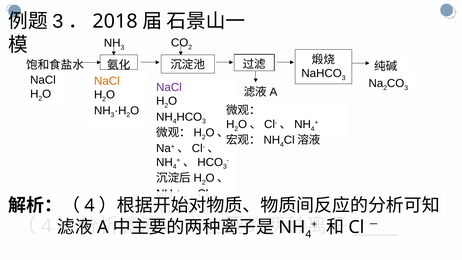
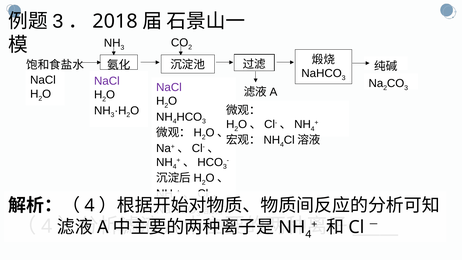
NaCl at (107, 81) colour: orange -> purple
